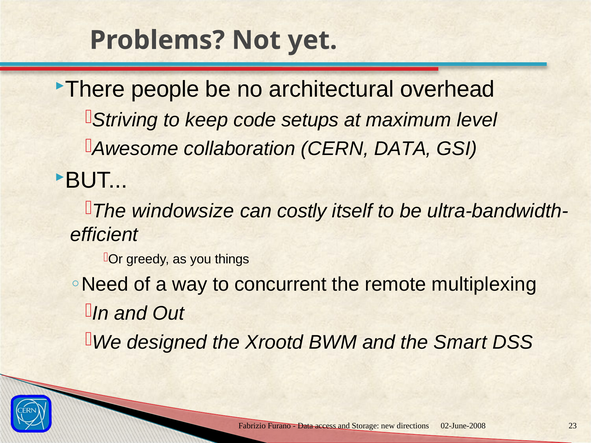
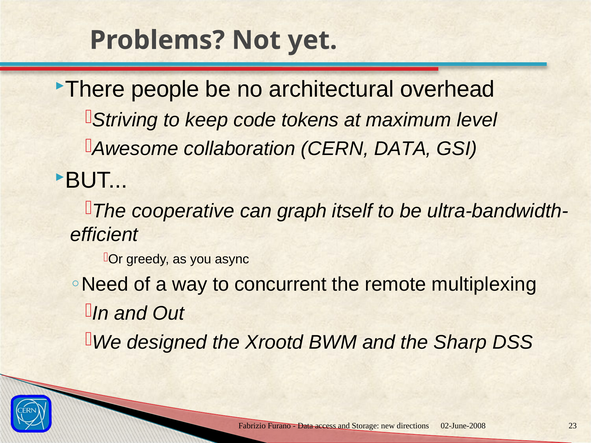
setups: setups -> tokens
windowsize: windowsize -> cooperative
costly: costly -> graph
things: things -> async
Smart: Smart -> Sharp
